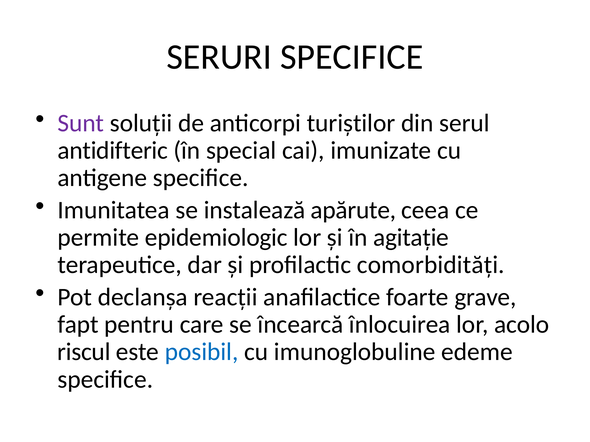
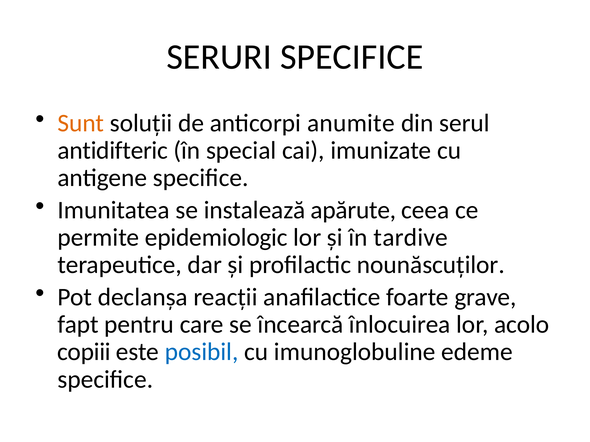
Sunt colour: purple -> orange
turiştilor: turiştilor -> anumite
agitaţie: agitaţie -> tardive
comorbidităţi: comorbidităţi -> nounăscuţilor
riscul: riscul -> copiii
